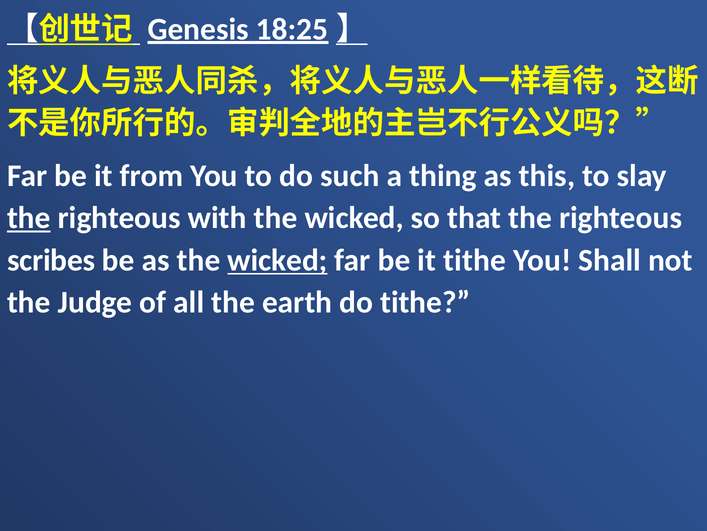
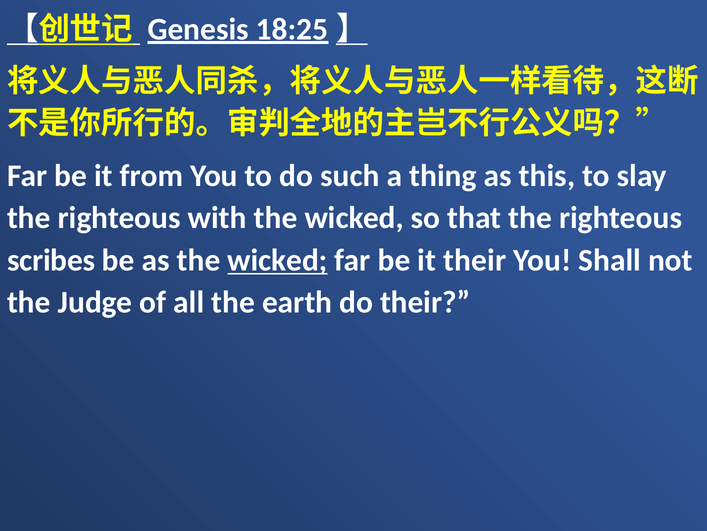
the at (29, 218) underline: present -> none
it tithe: tithe -> their
do tithe: tithe -> their
